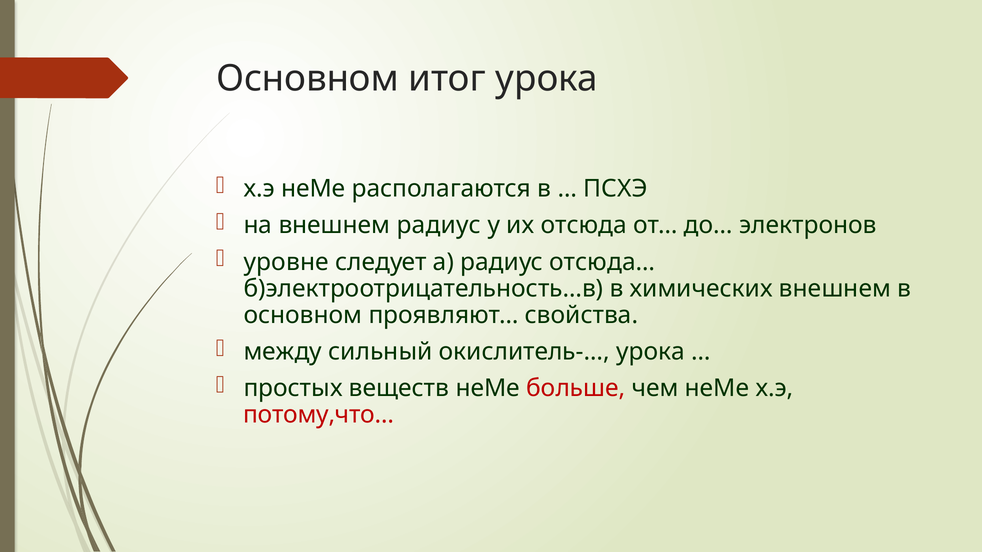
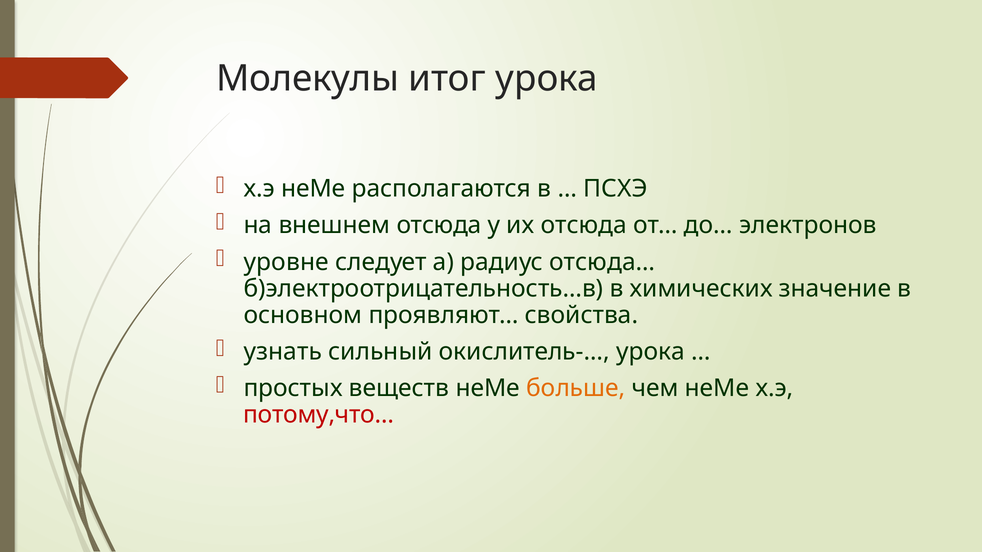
Основном at (308, 79): Основном -> Молекулы
внешнем радиус: радиус -> отсюда
химических внешнем: внешнем -> значение
между: между -> узнать
больше colour: red -> orange
